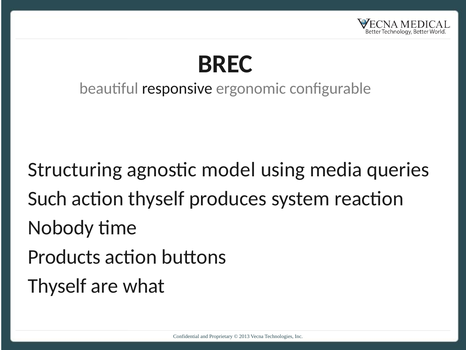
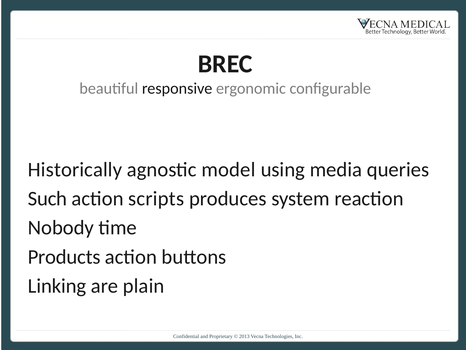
Structuring: Structuring -> Historically
action thyself: thyself -> scripts
Thyself at (57, 285): Thyself -> Linking
what: what -> plain
